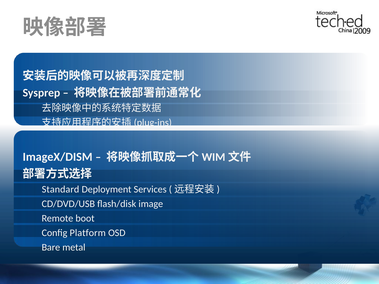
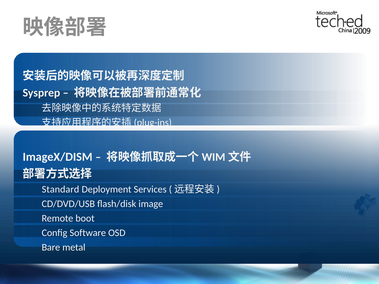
Platform: Platform -> Software
